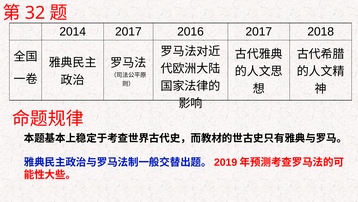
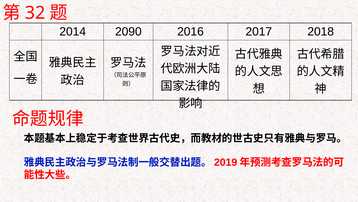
2014 2017: 2017 -> 2090
